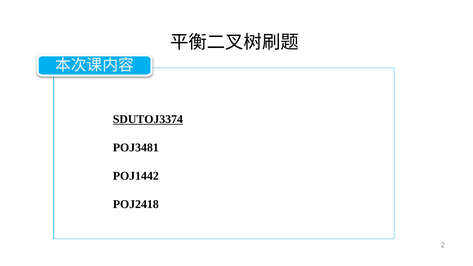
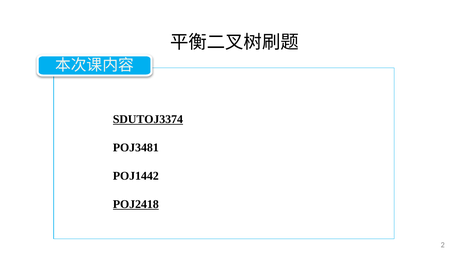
POJ2418 underline: none -> present
